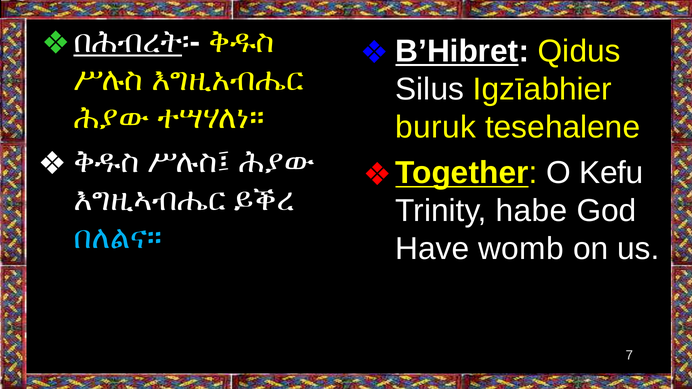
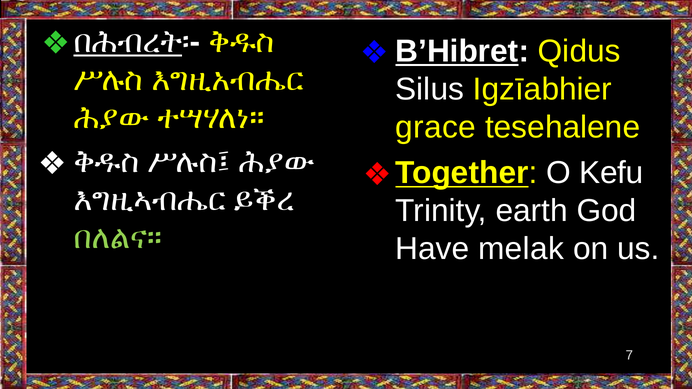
buruk: buruk -> grace
habe: habe -> earth
በለልና። colour: light blue -> light green
womb: womb -> melak
